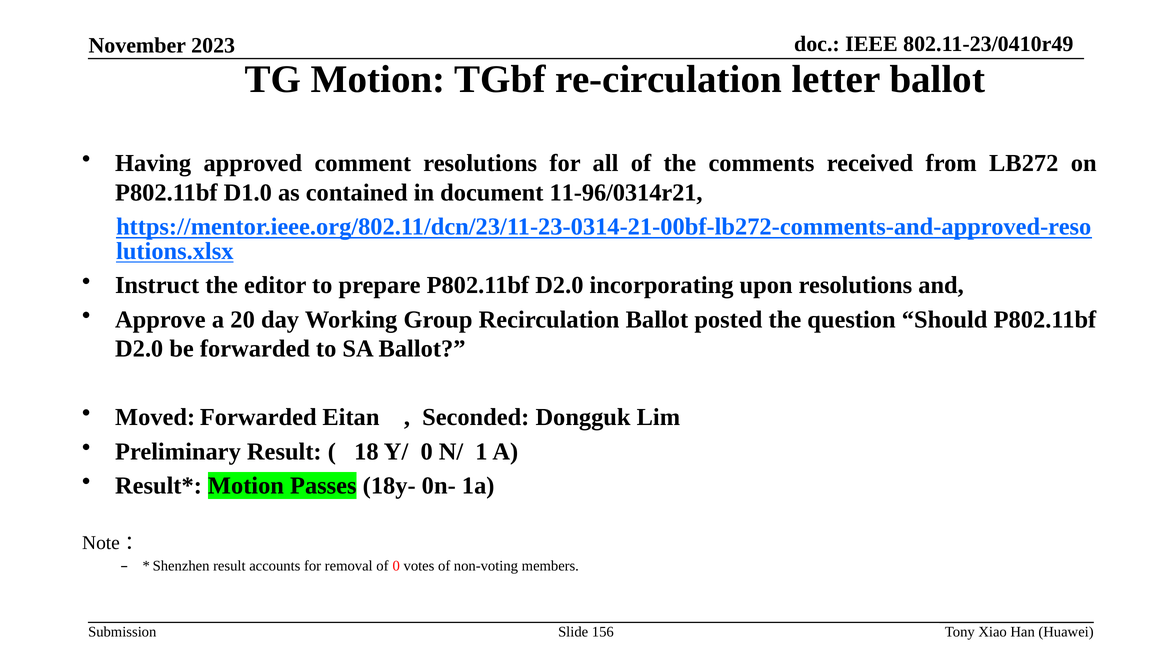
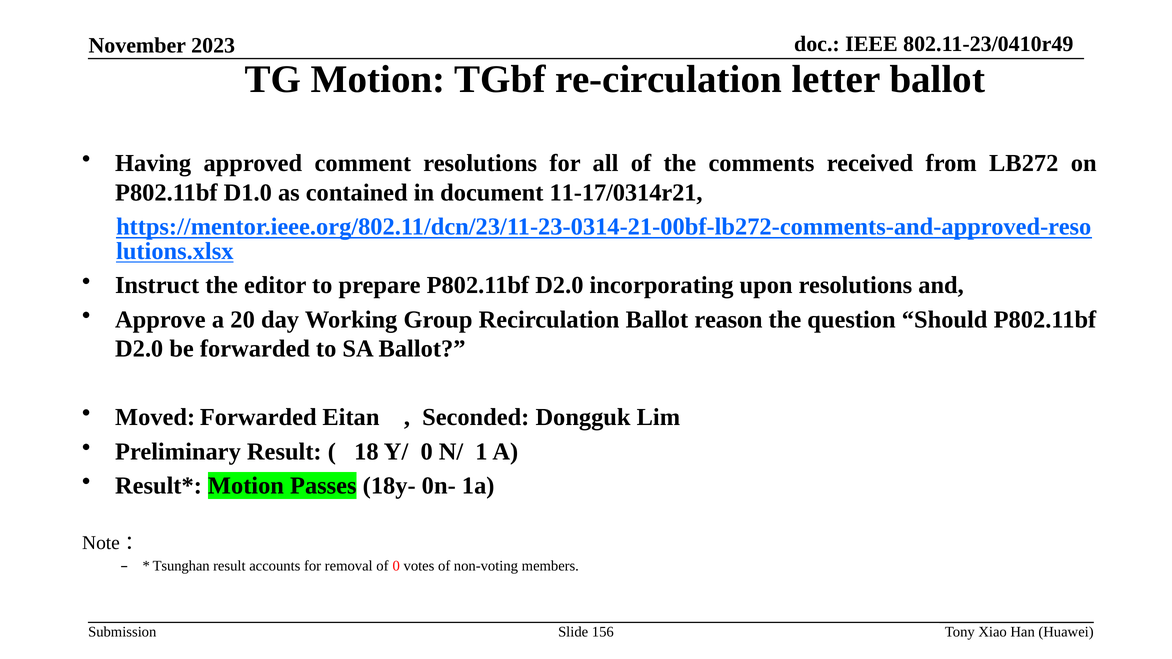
11-96/0314r21: 11-96/0314r21 -> 11-17/0314r21
posted: posted -> reason
Shenzhen: Shenzhen -> Tsunghan
